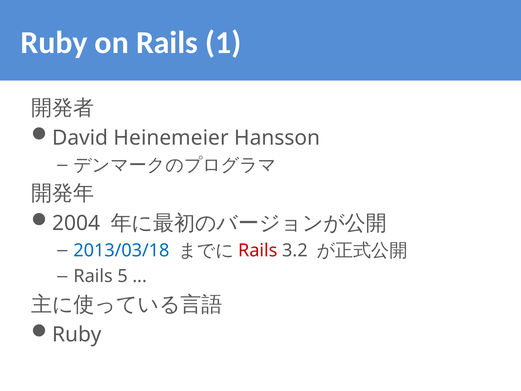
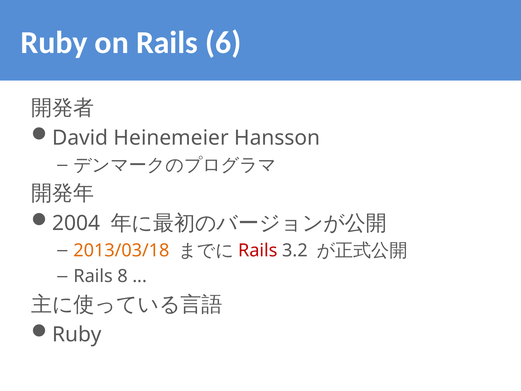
1: 1 -> 6
2013/03/18 colour: blue -> orange
5: 5 -> 8
